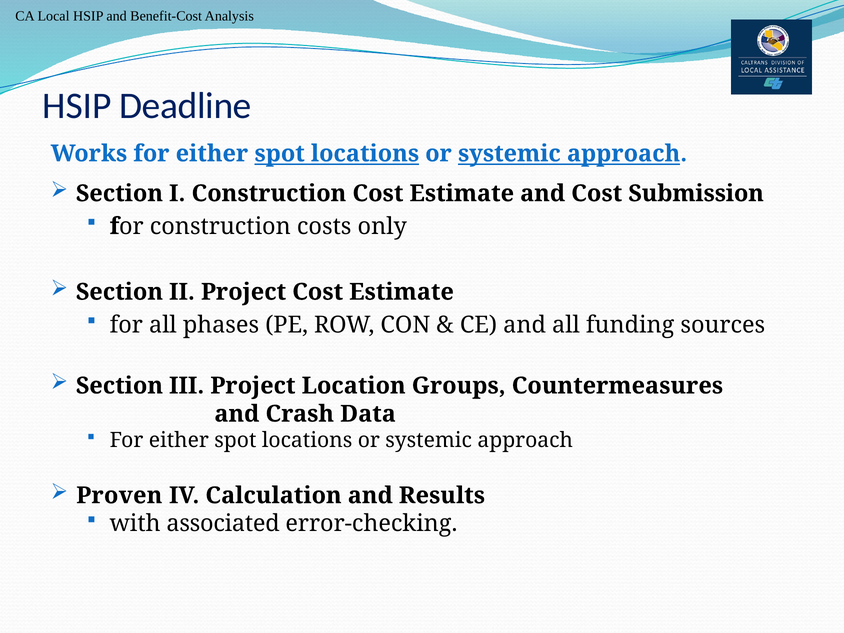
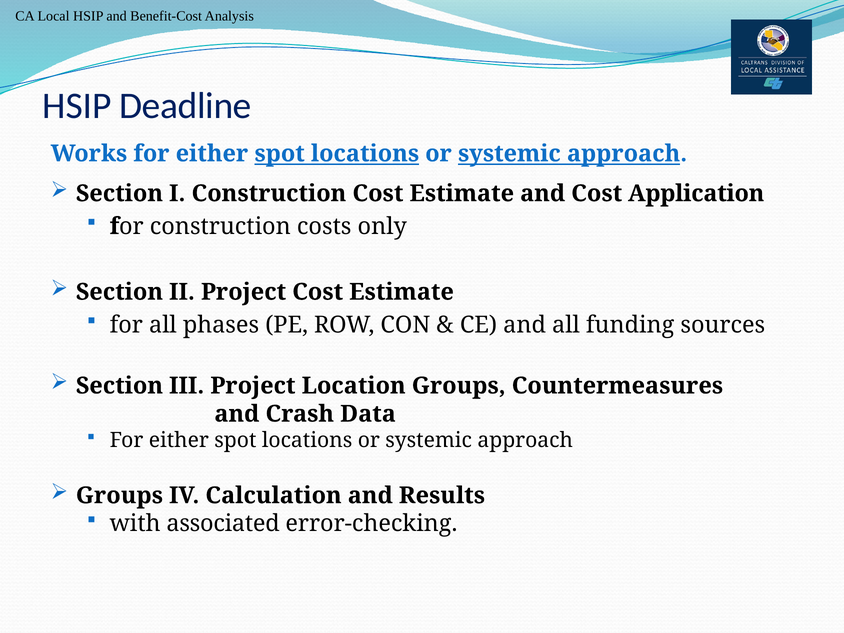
Submission: Submission -> Application
Proven at (119, 496): Proven -> Groups
